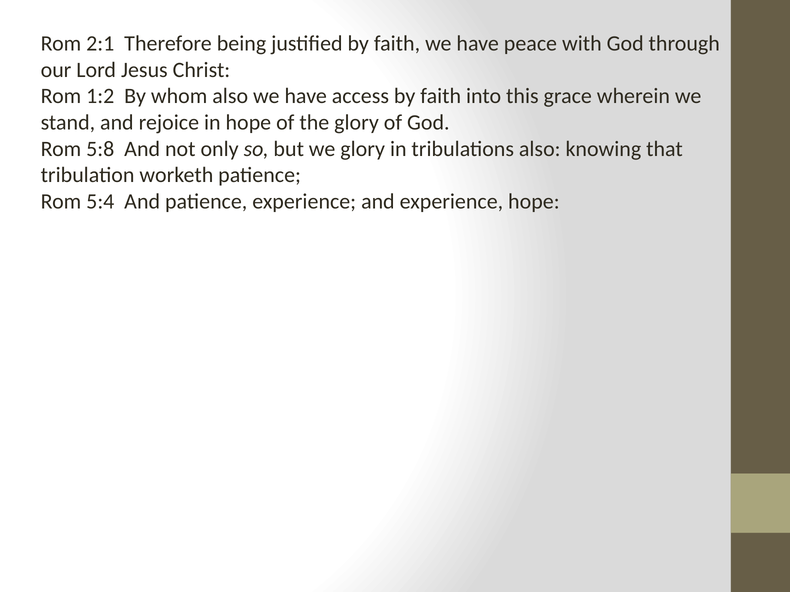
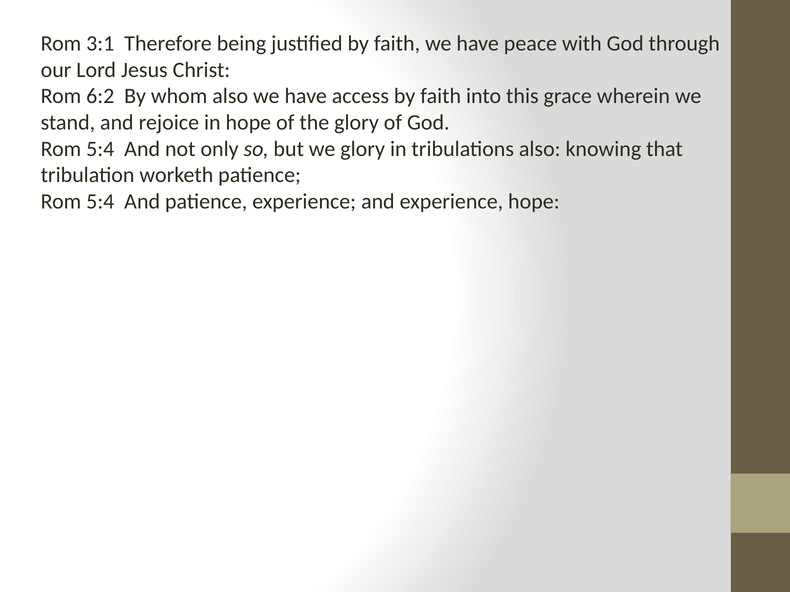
2:1: 2:1 -> 3:1
1:2: 1:2 -> 6:2
5:8 at (100, 149): 5:8 -> 5:4
